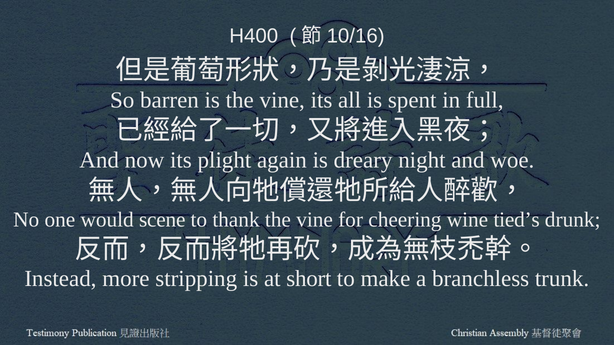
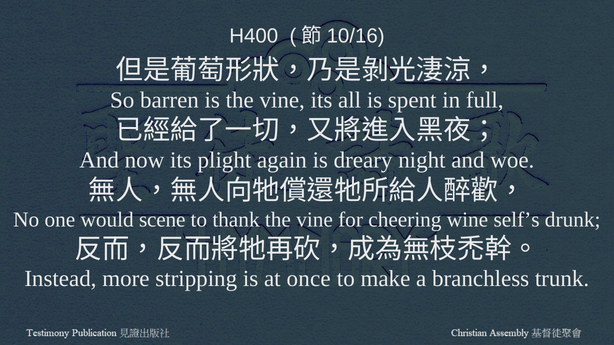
tied’s: tied’s -> self’s
short: short -> once
